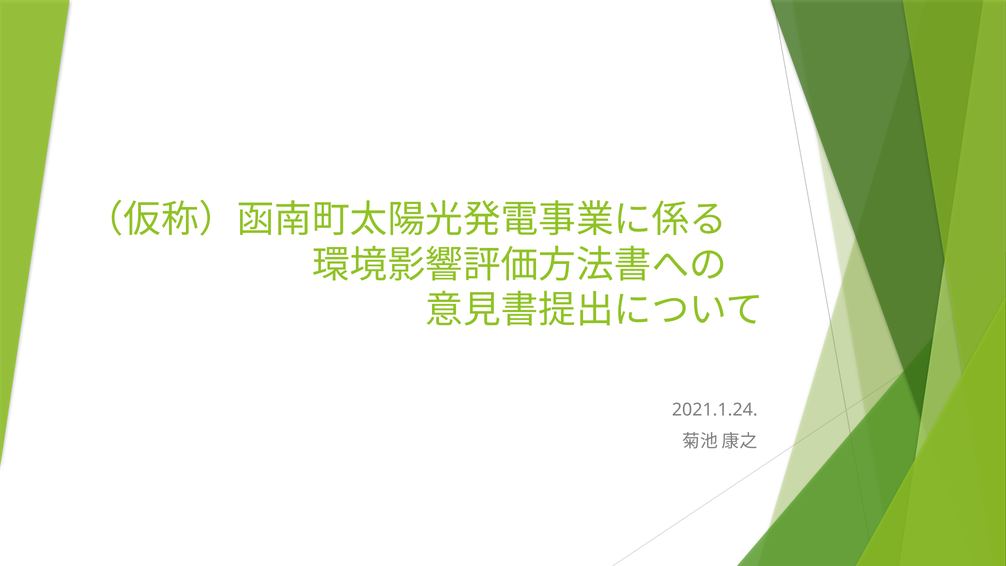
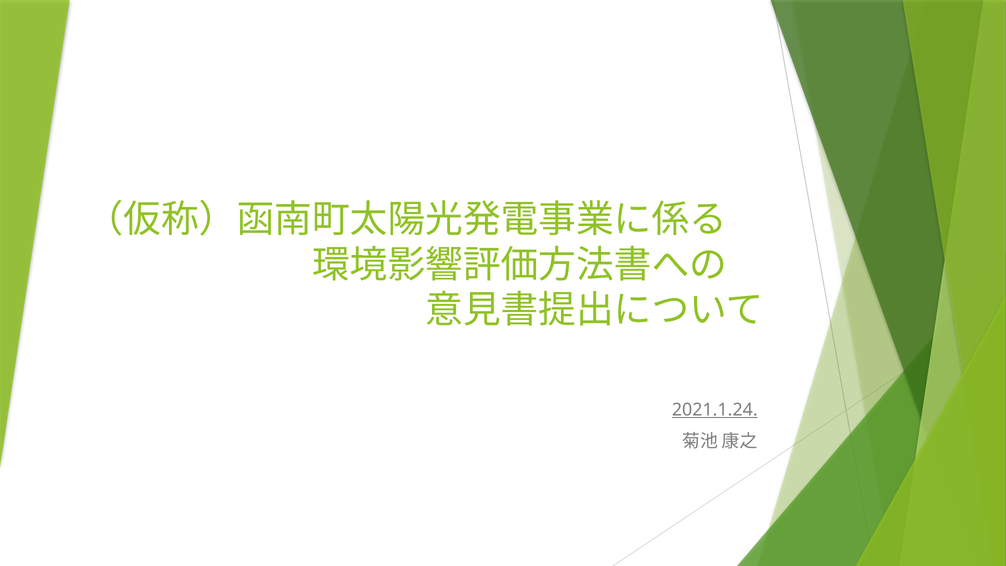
2021.1.24 underline: none -> present
